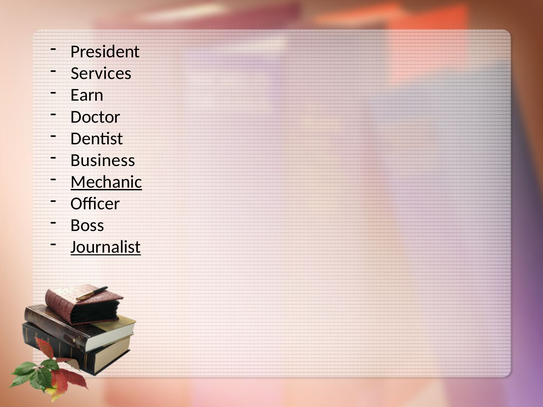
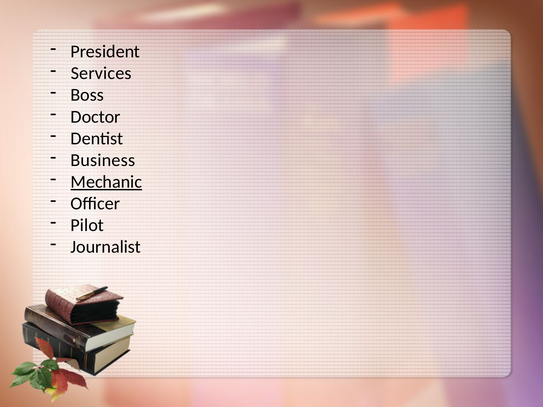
Earn: Earn -> Boss
Boss: Boss -> Pilot
Journalist underline: present -> none
